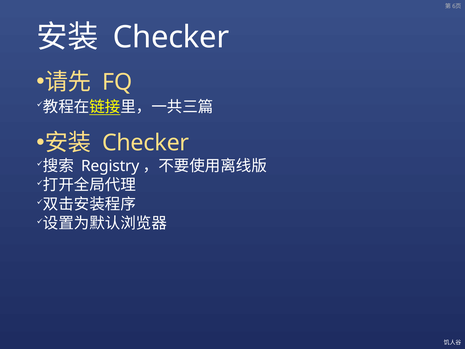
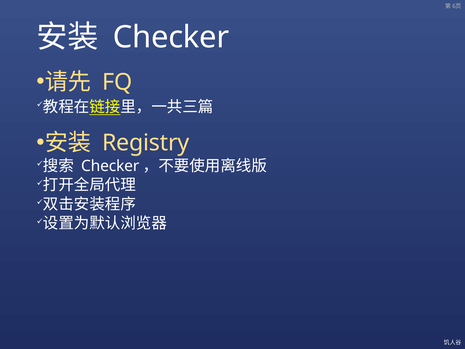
Checker at (146, 143): Checker -> Registry
Registry at (110, 166): Registry -> Checker
